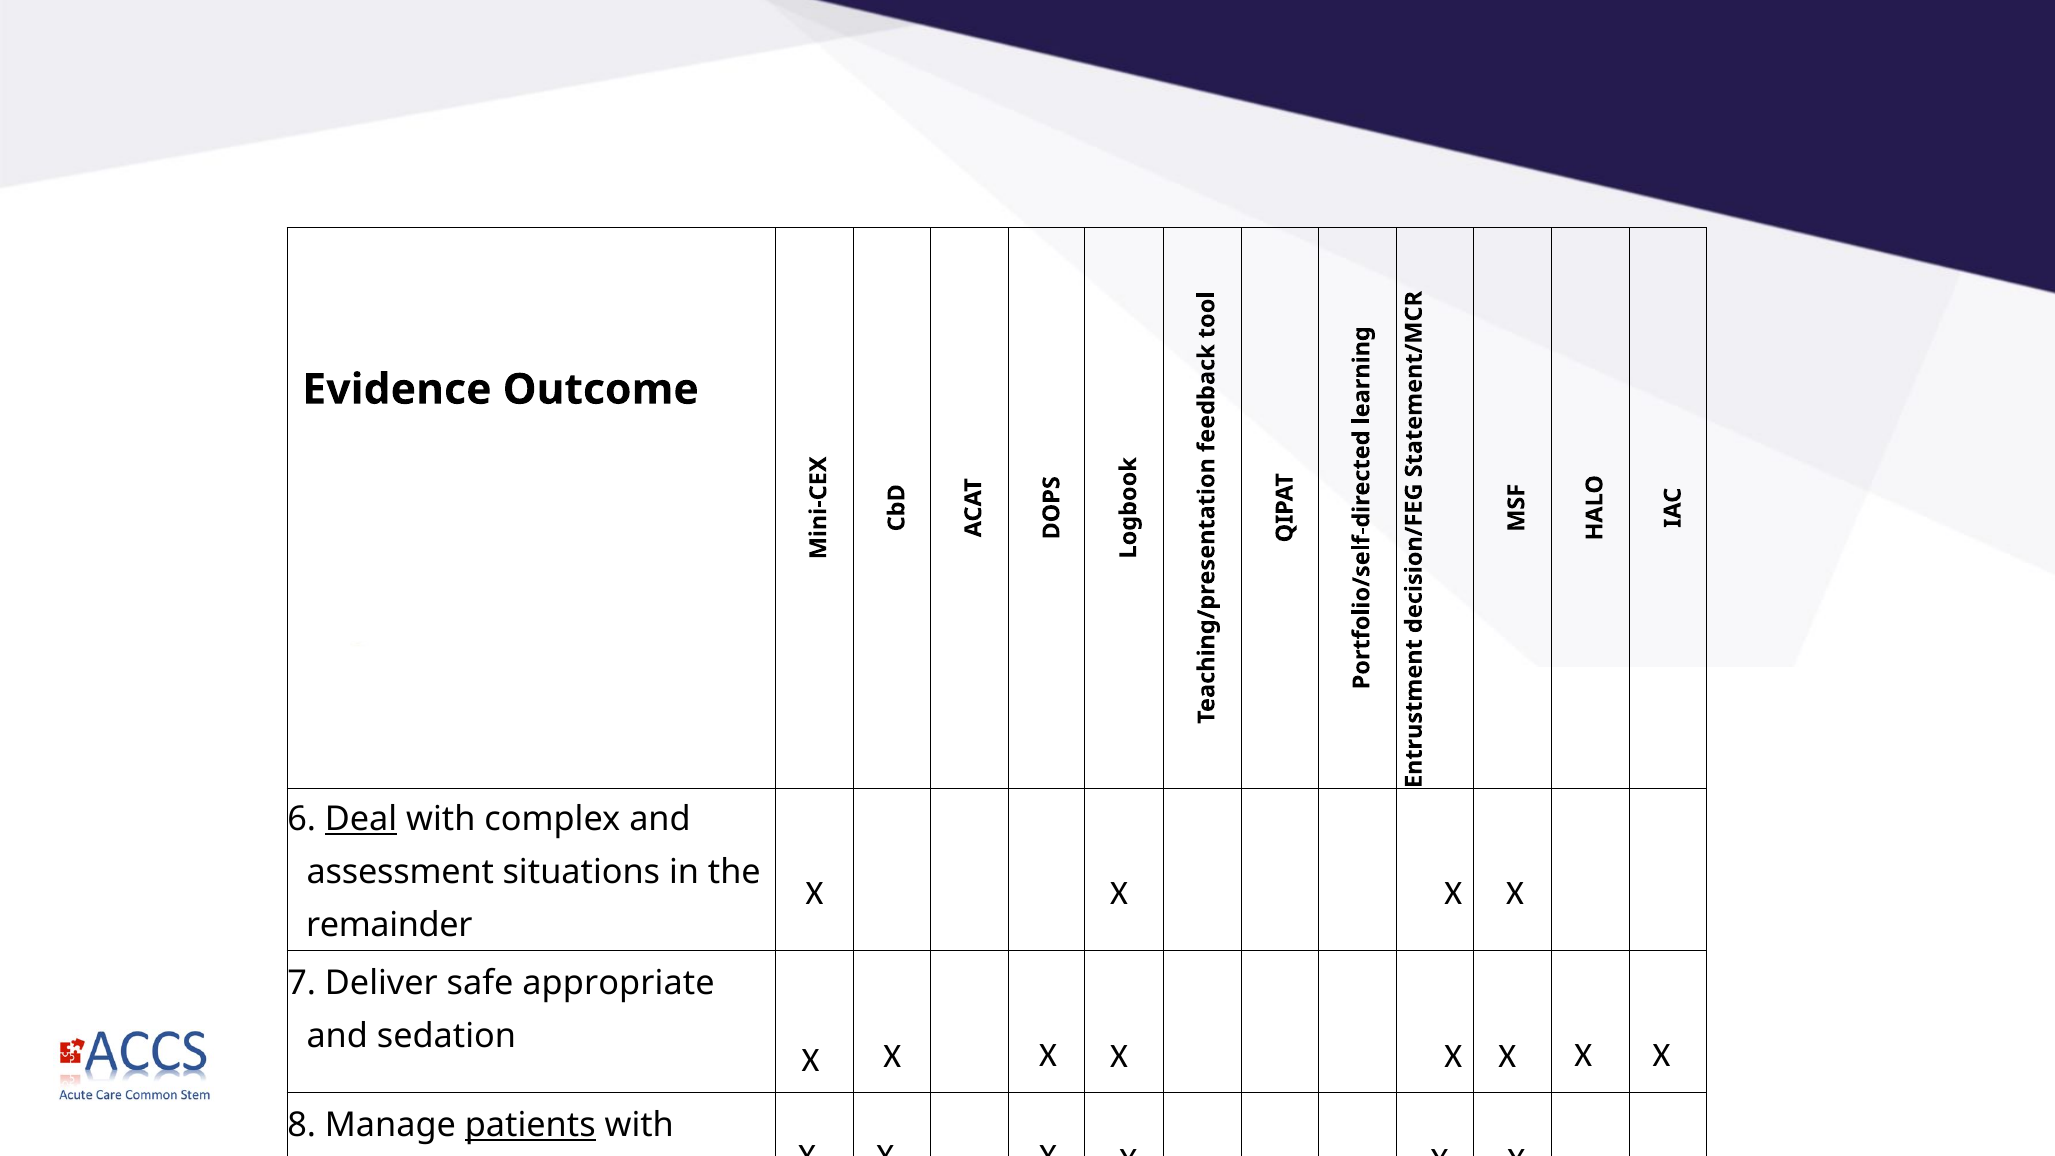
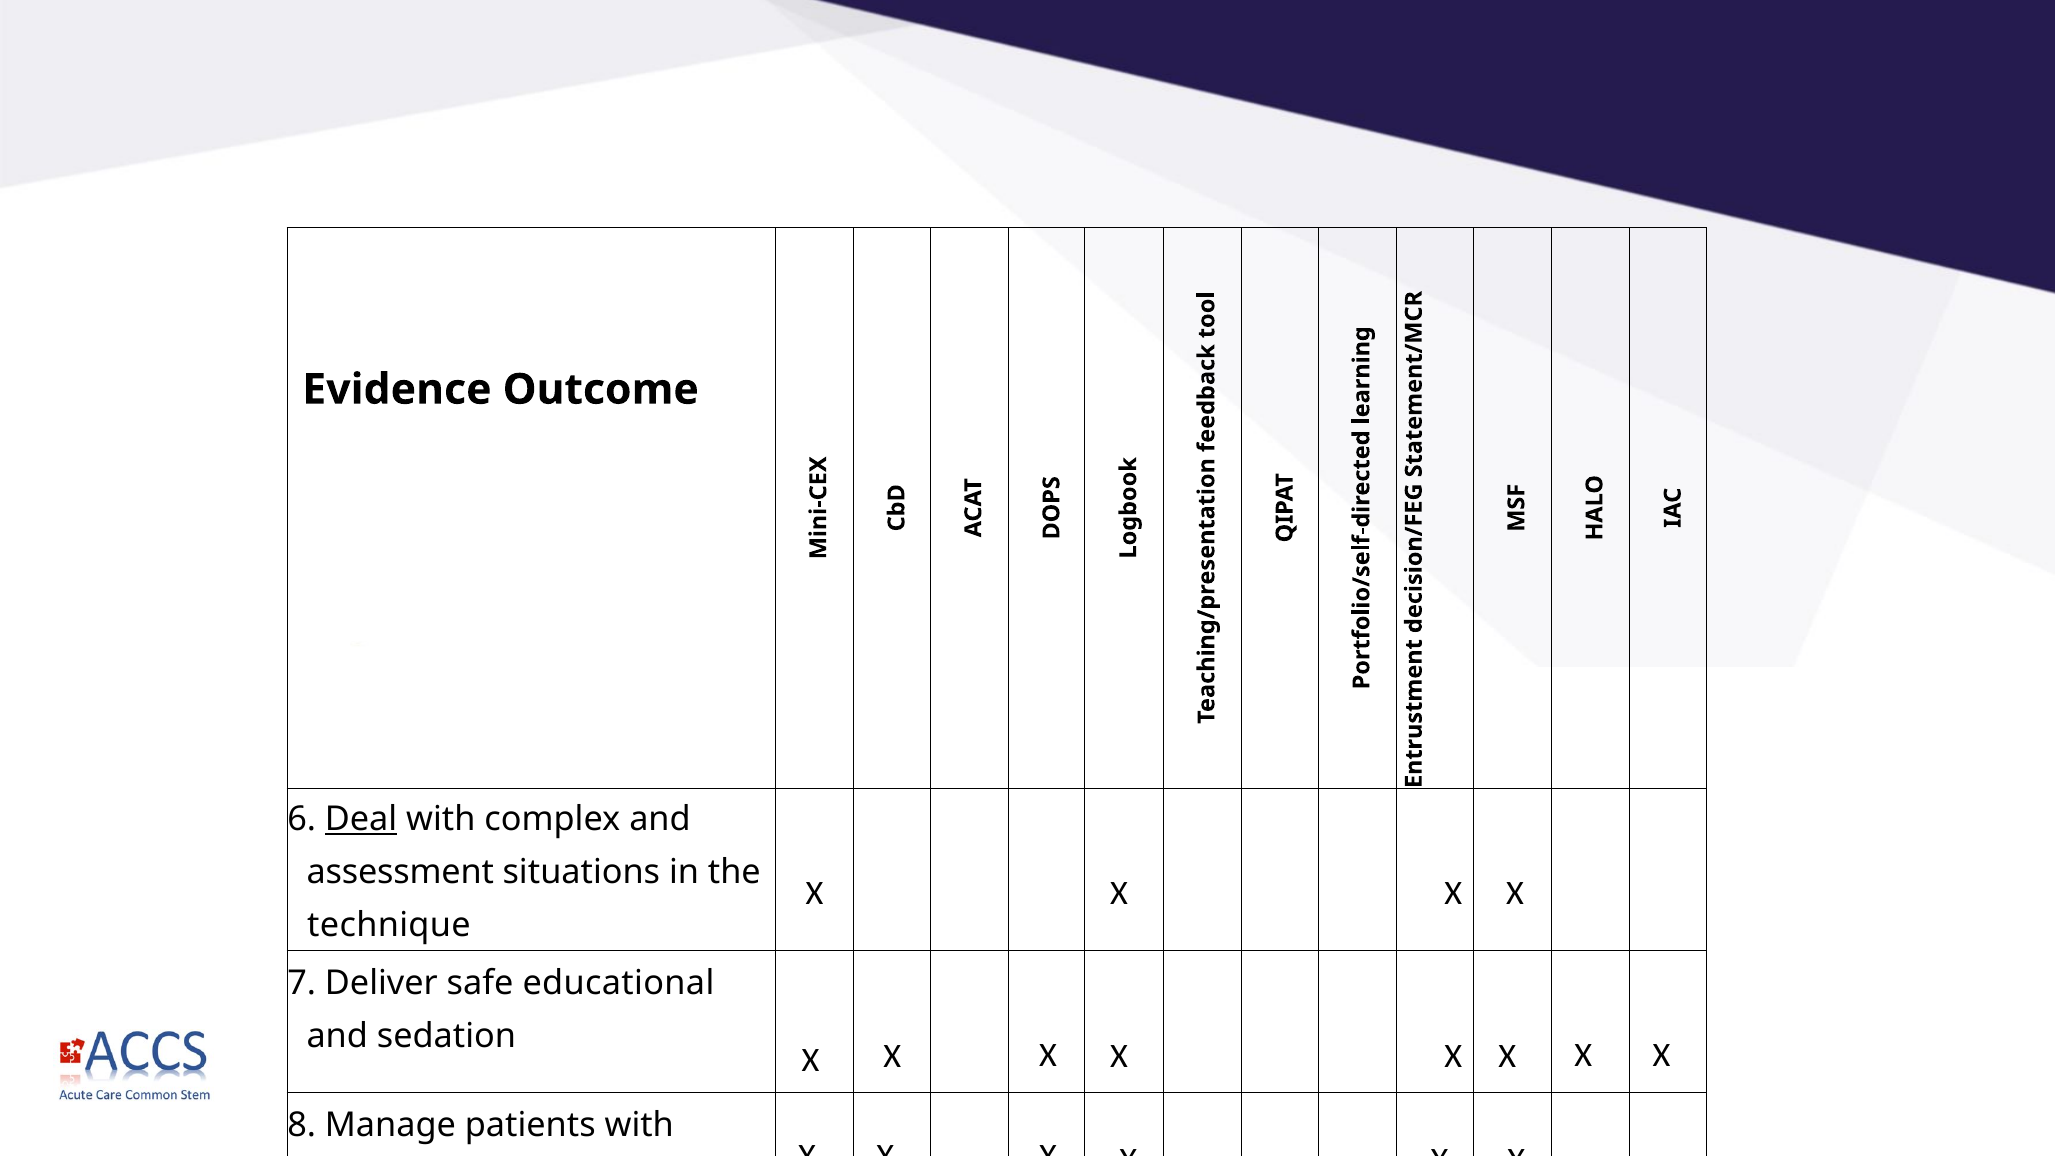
remainder: remainder -> technique
appropriate: appropriate -> educational
patients underline: present -> none
